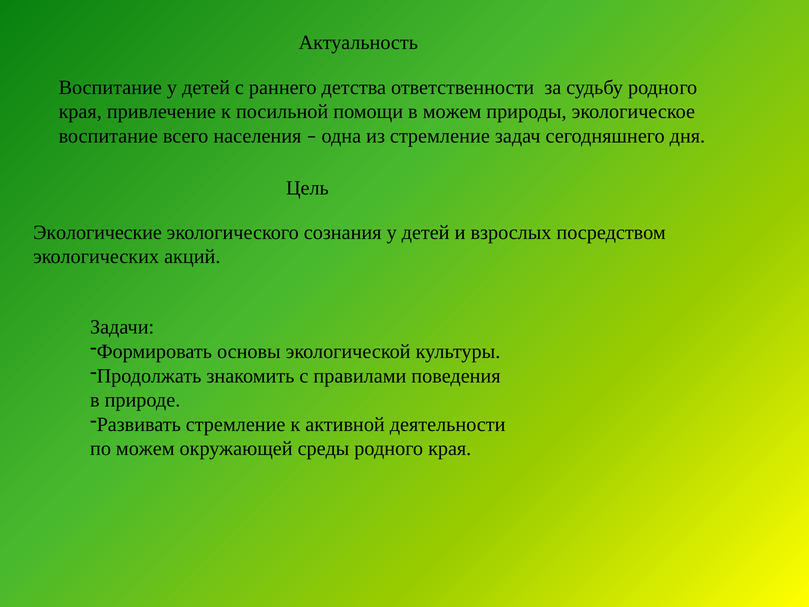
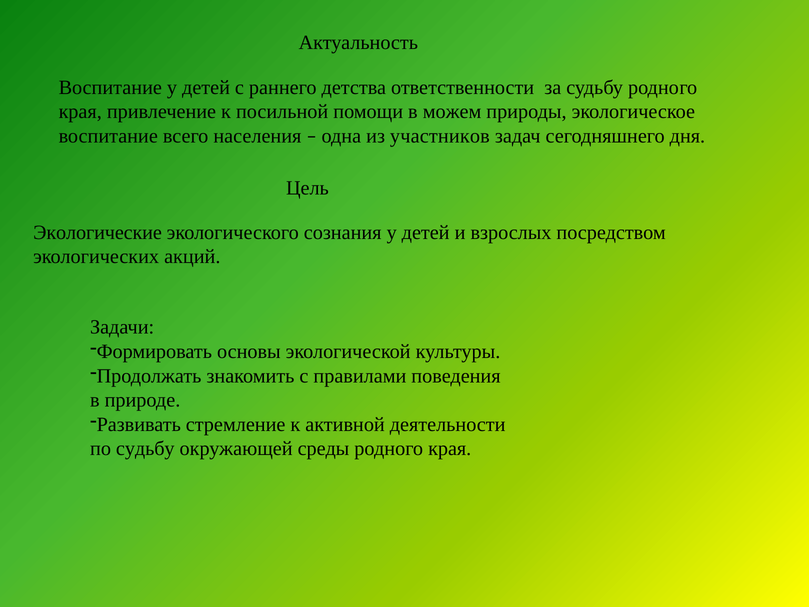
из стремление: стремление -> участников
по можем: можем -> судьбу
